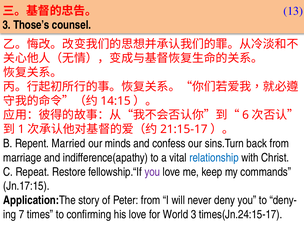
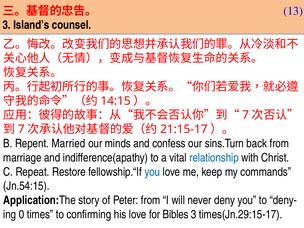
Those’s: Those’s -> Island’s
6 at (246, 115): 6 -> 7
1 at (21, 129): 1 -> 7
you at (152, 172) colour: purple -> blue
Jn.17:15: Jn.17:15 -> Jn.54:15
7: 7 -> 0
World: World -> Bibles
times(Jn.24:15-17: times(Jn.24:15-17 -> times(Jn.29:15-17
